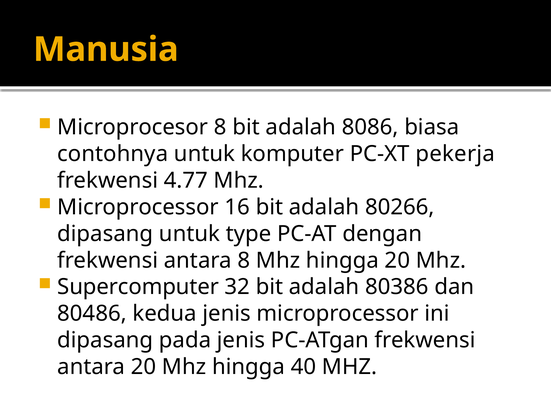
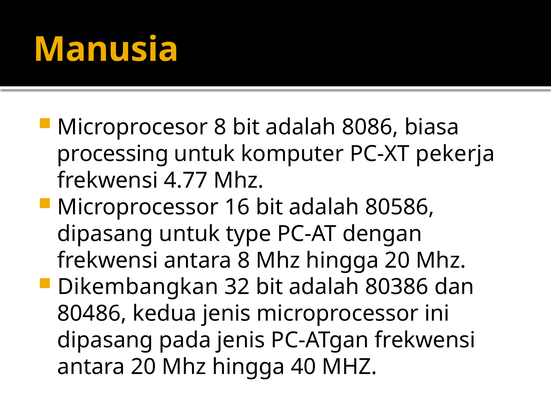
contohnya: contohnya -> processing
80266: 80266 -> 80586
Supercomputer: Supercomputer -> Dikembangkan
